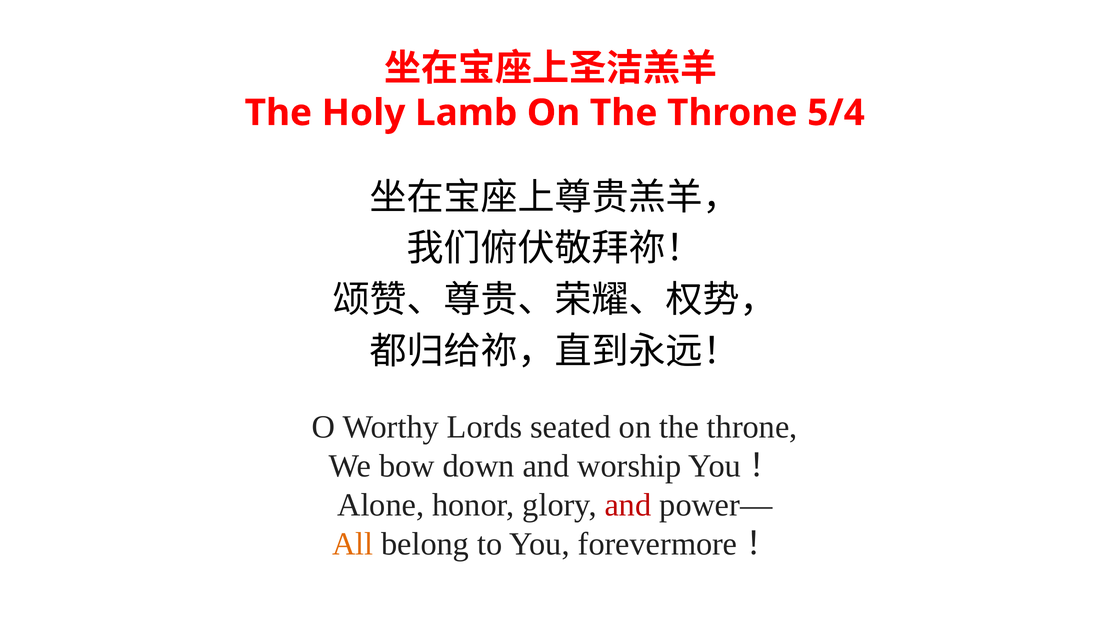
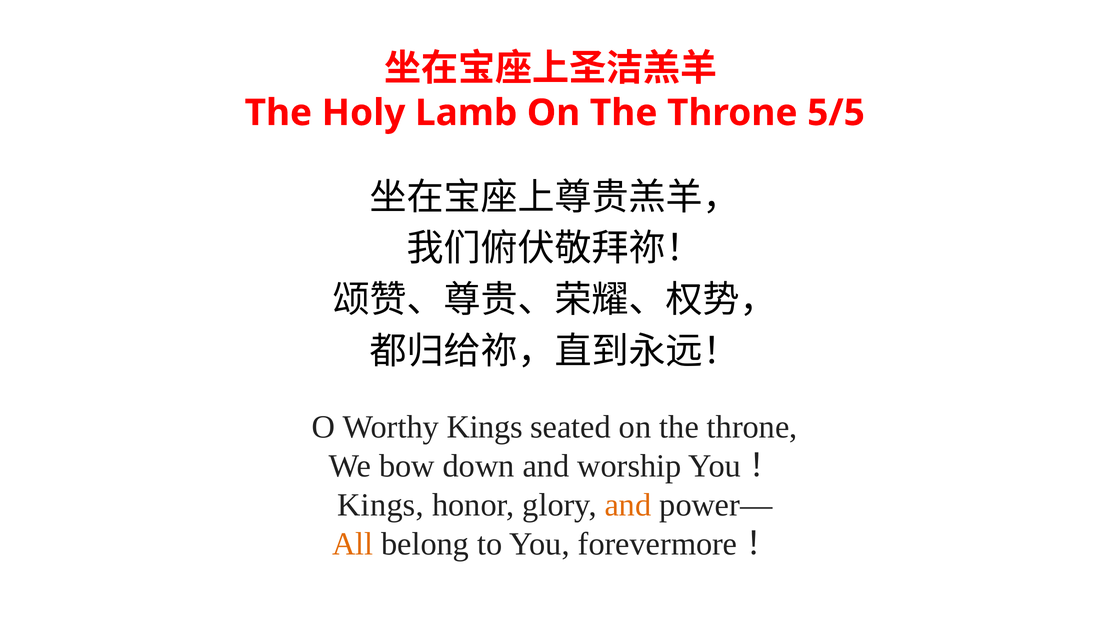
5/4: 5/4 -> 5/5
Worthy Lords: Lords -> Kings
Alone at (381, 505): Alone -> Kings
and at (628, 505) colour: red -> orange
